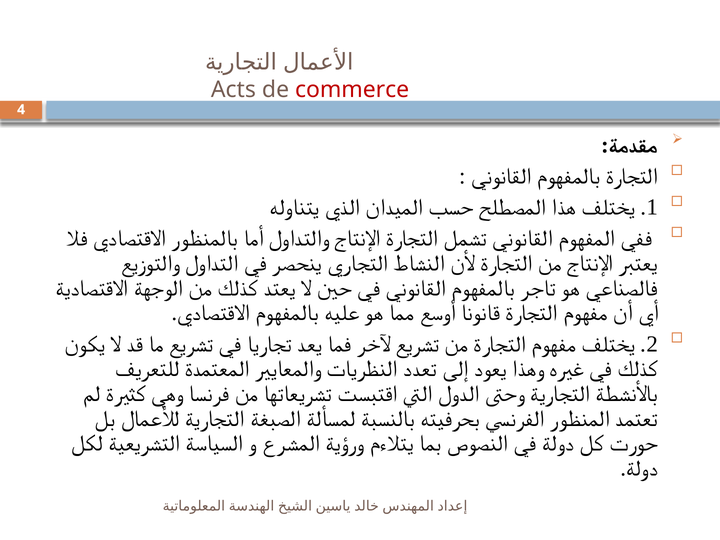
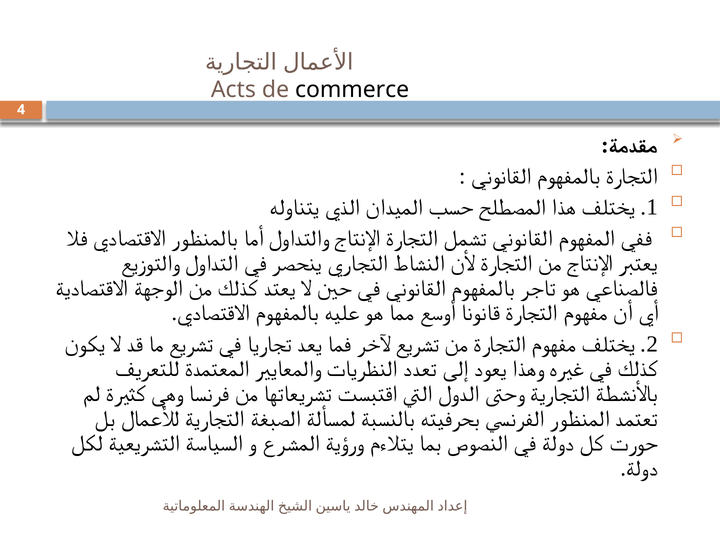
commerce colour: red -> black
